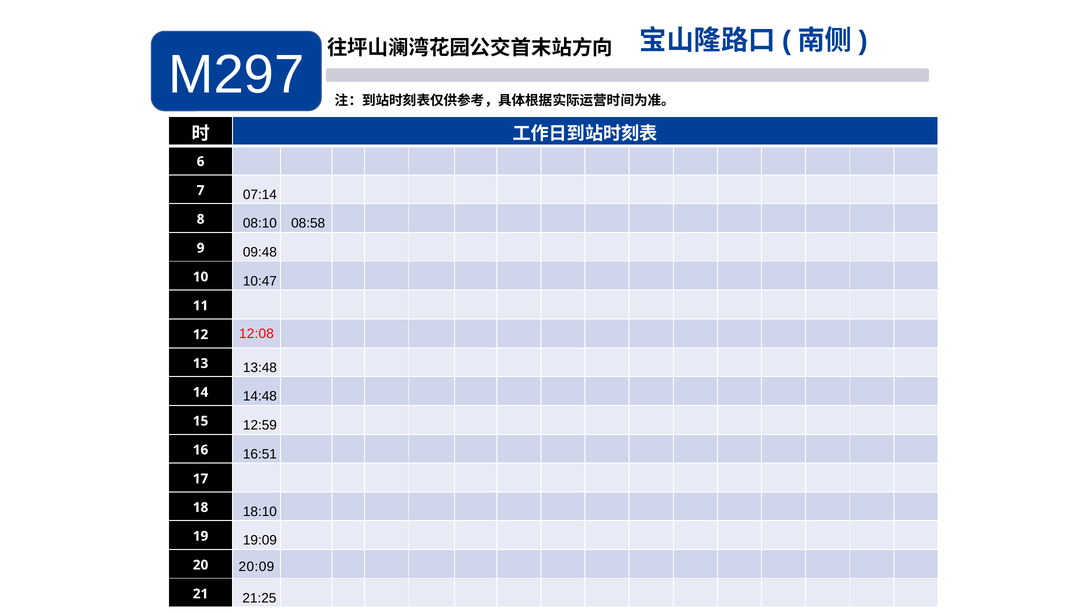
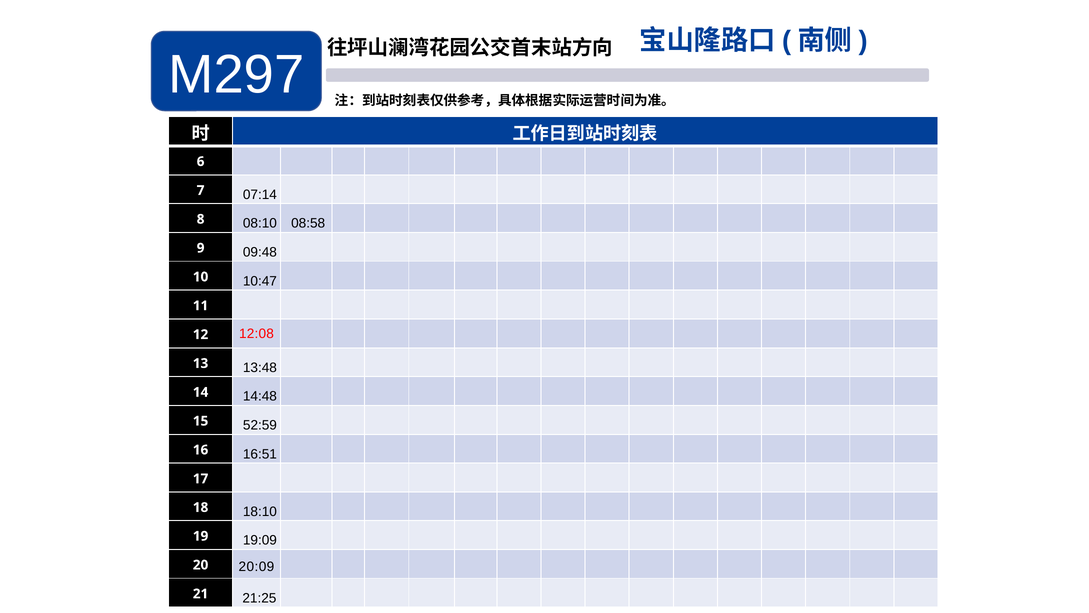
12:59: 12:59 -> 52:59
